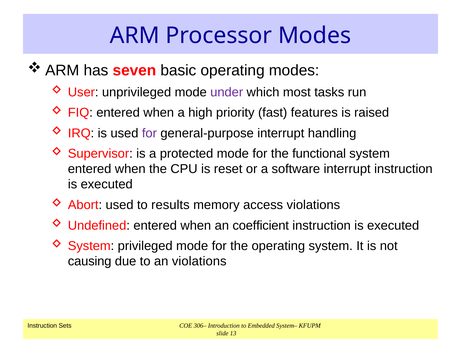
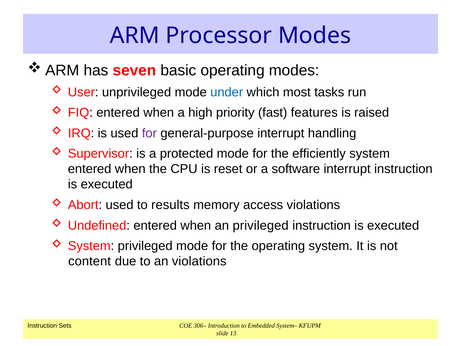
under colour: purple -> blue
functional: functional -> efficiently
an coefficient: coefficient -> privileged
causing: causing -> content
